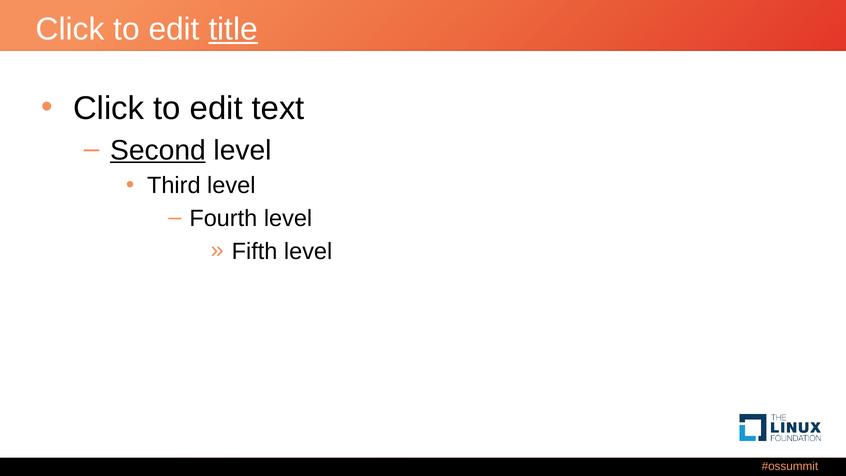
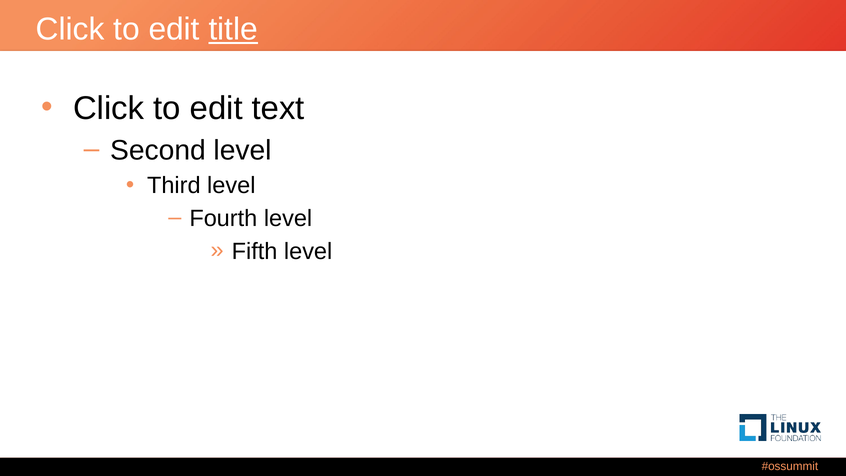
Second underline: present -> none
